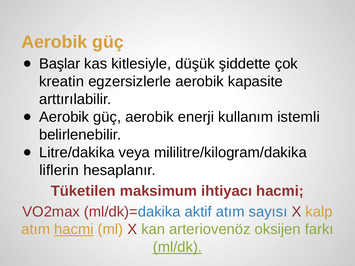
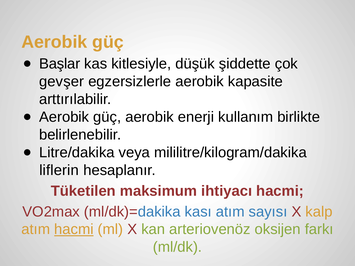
kreatin: kreatin -> gevşer
istemli: istemli -> birlikte
aktif: aktif -> kası
ml/dk underline: present -> none
